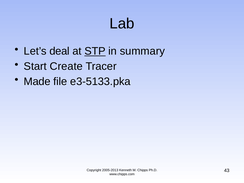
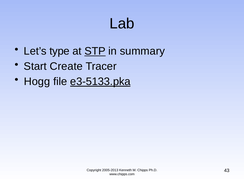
deal: deal -> type
Made: Made -> Hogg
e3-5133.pka underline: none -> present
